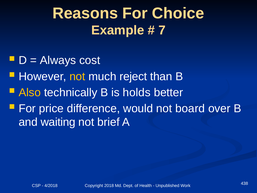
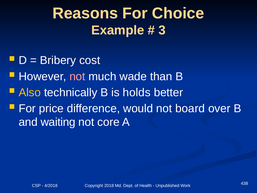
7: 7 -> 3
Always: Always -> Bribery
not at (77, 76) colour: yellow -> pink
reject: reject -> wade
brief: brief -> core
